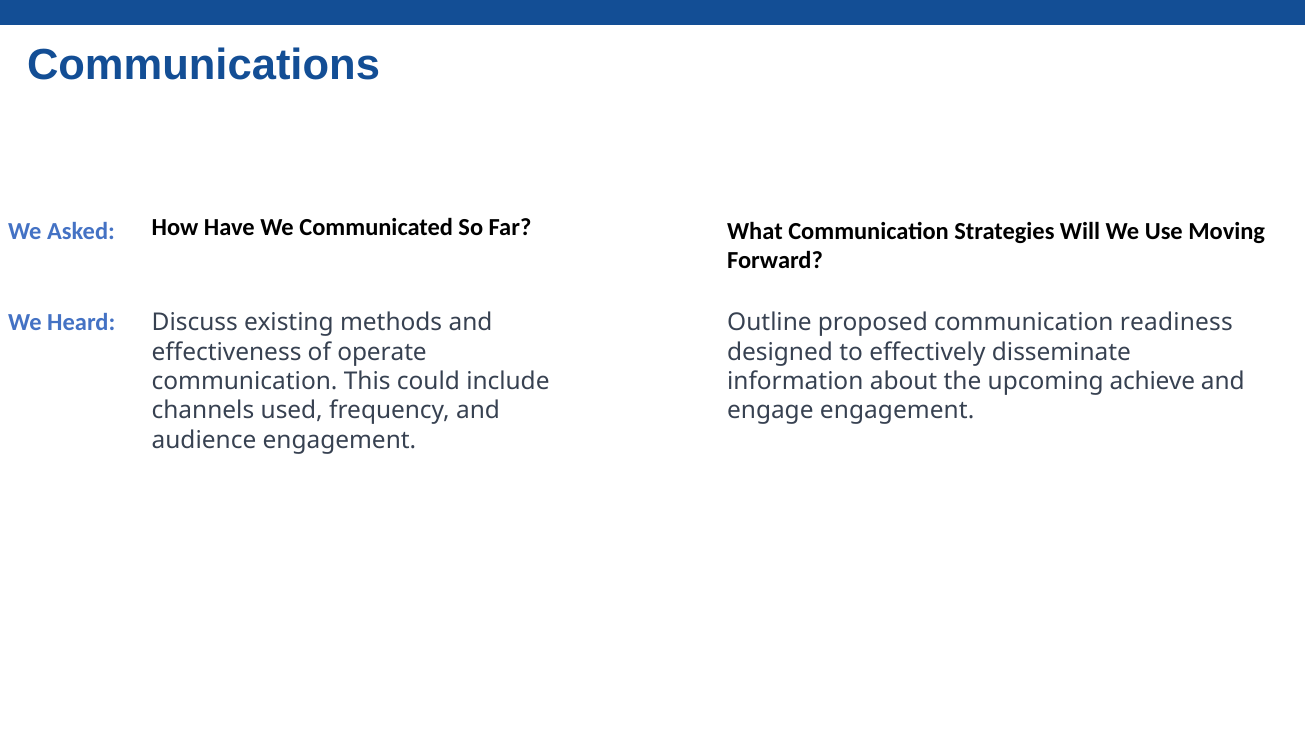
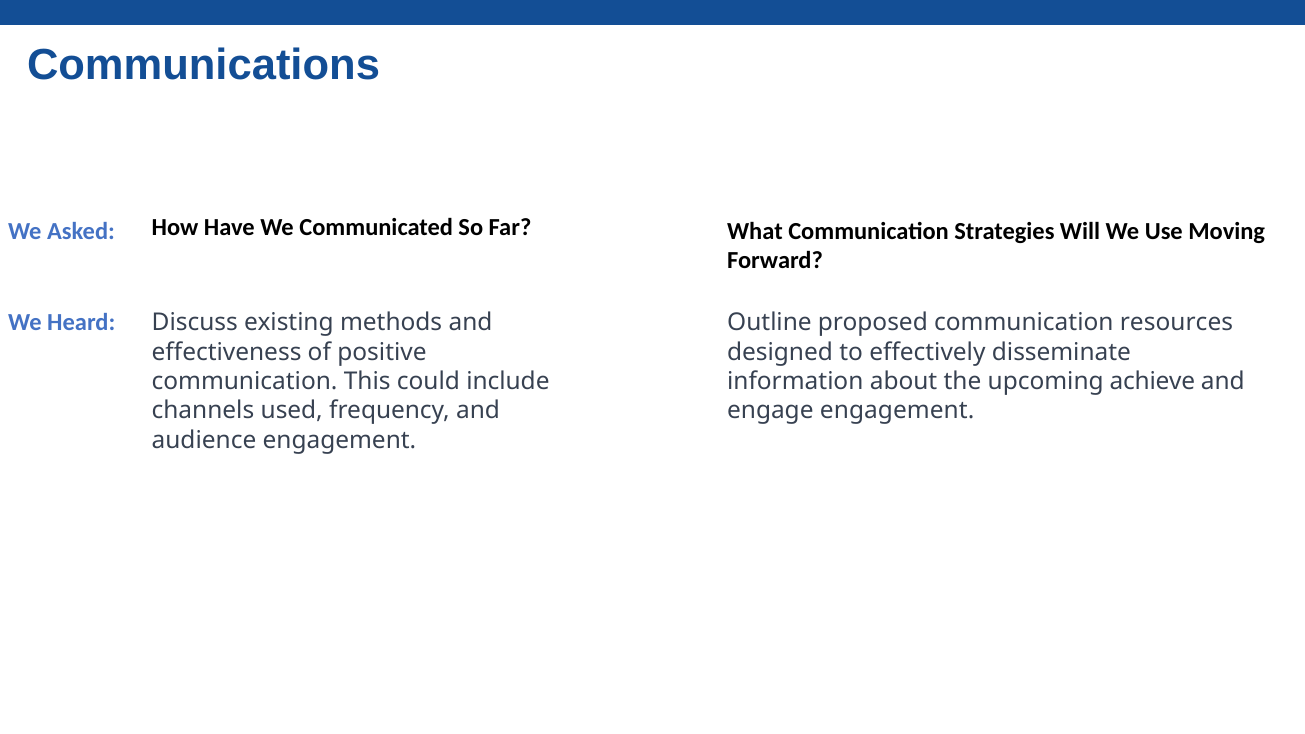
readiness: readiness -> resources
operate: operate -> positive
